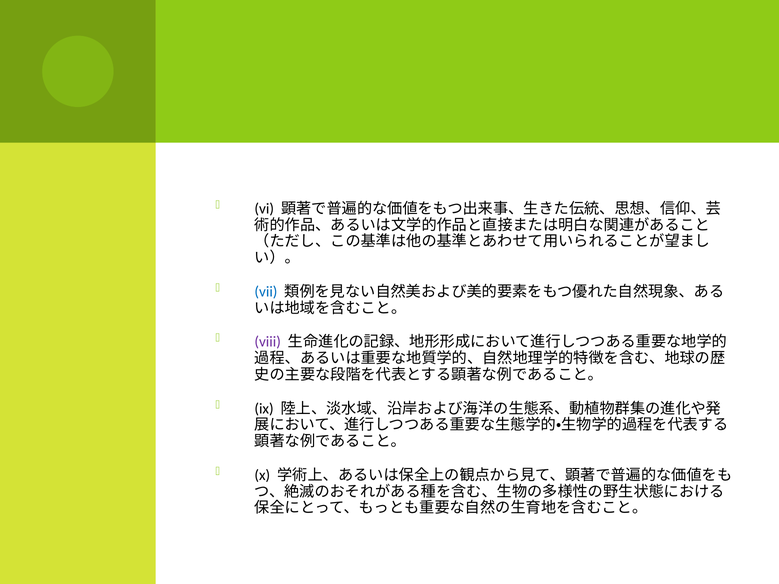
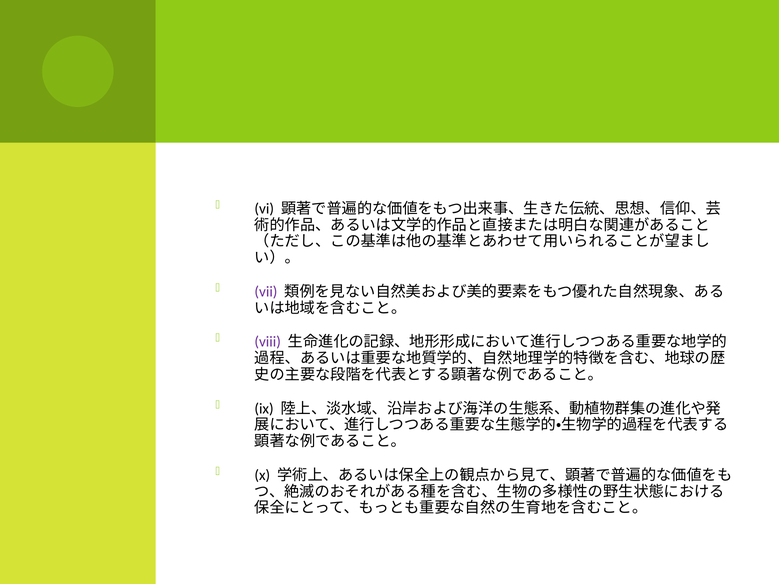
vii colour: blue -> purple
